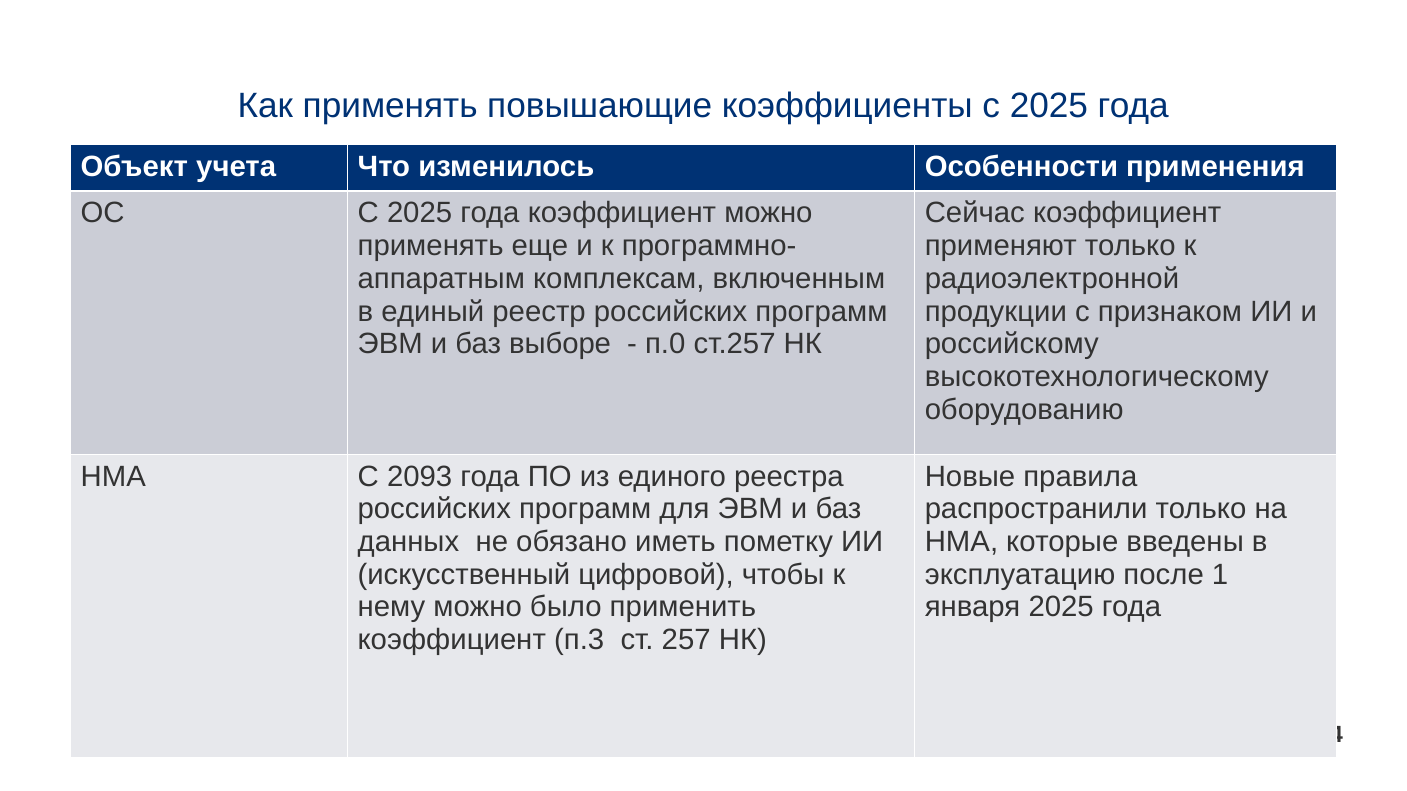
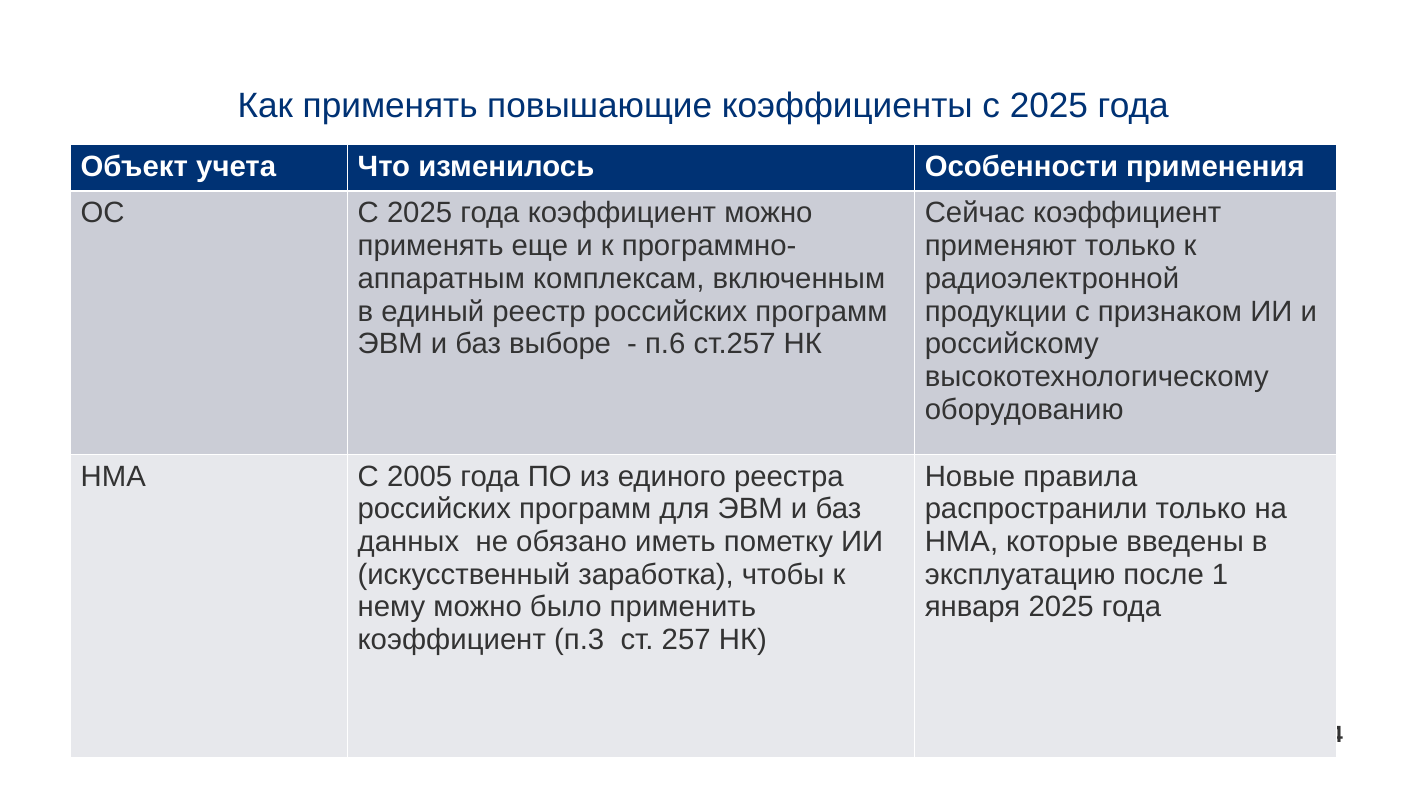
п.0: п.0 -> п.6
2093: 2093 -> 2005
цифровой: цифровой -> заработка
